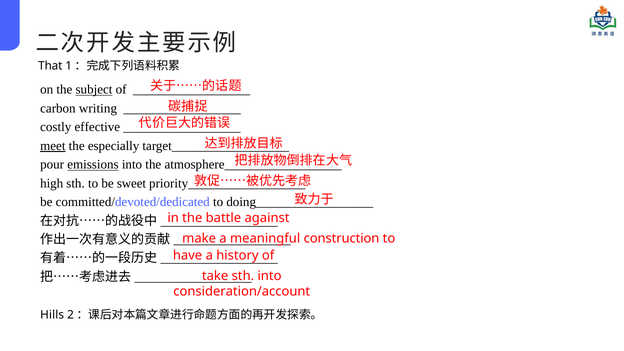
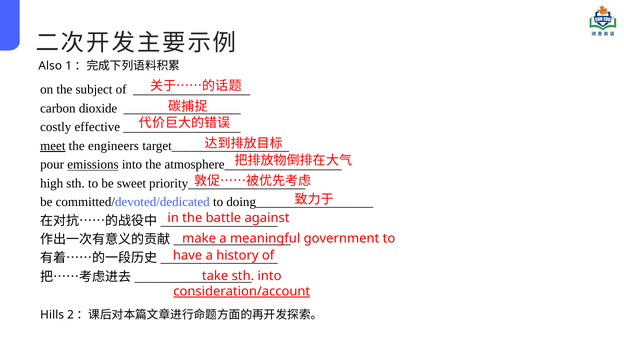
That: That -> Also
subject underline: present -> none
writing: writing -> dioxide
especially: especially -> engineers
construction: construction -> government
consideration/account underline: none -> present
